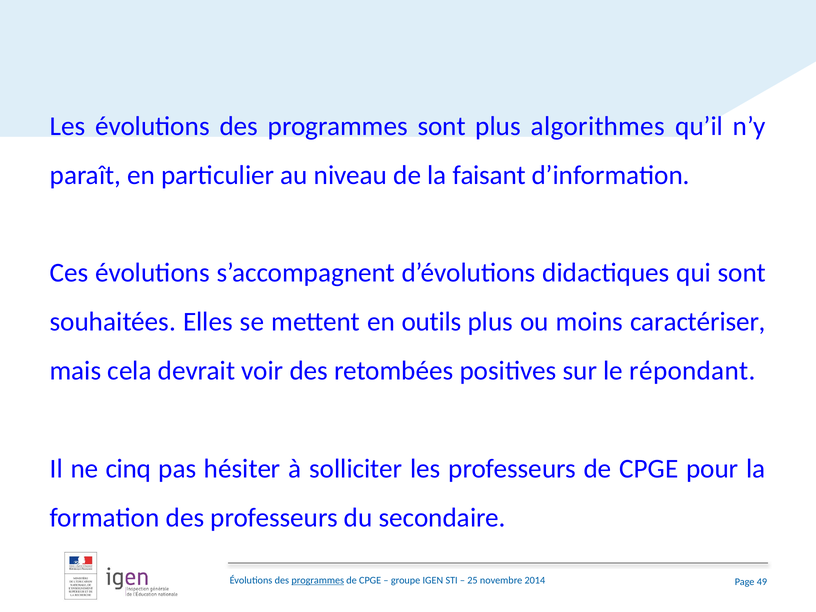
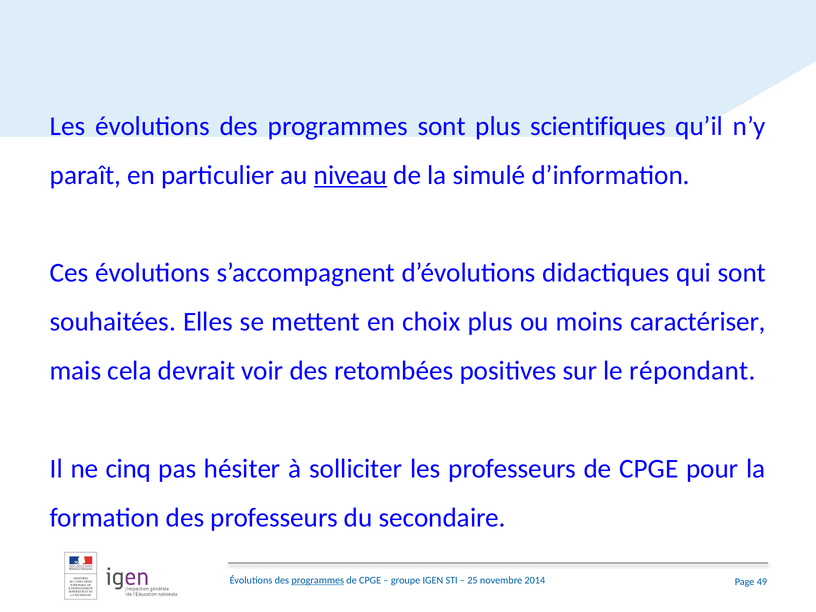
algorithmes: algorithmes -> scientifiques
niveau underline: none -> present
faisant: faisant -> simulé
outils: outils -> choix
